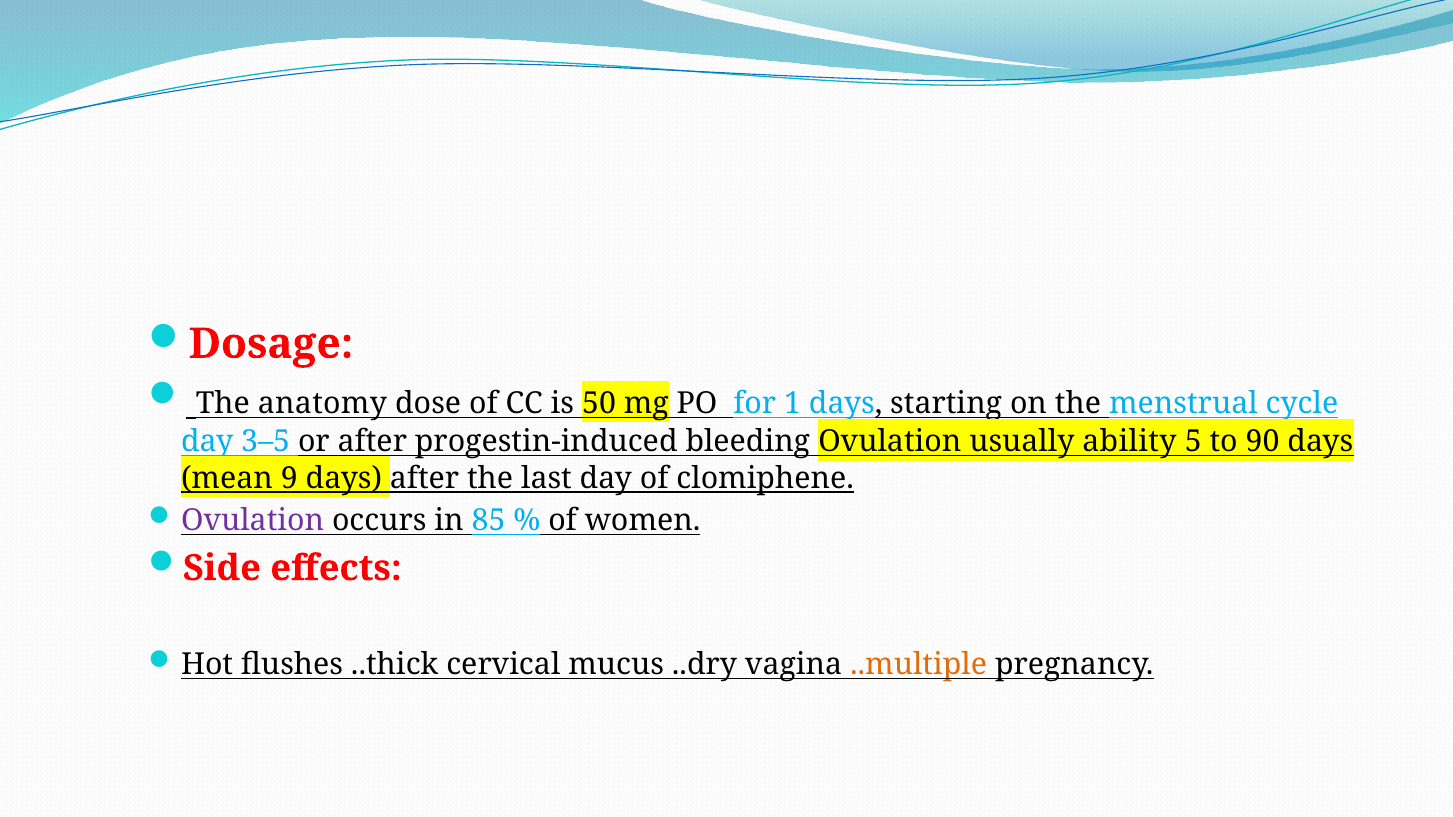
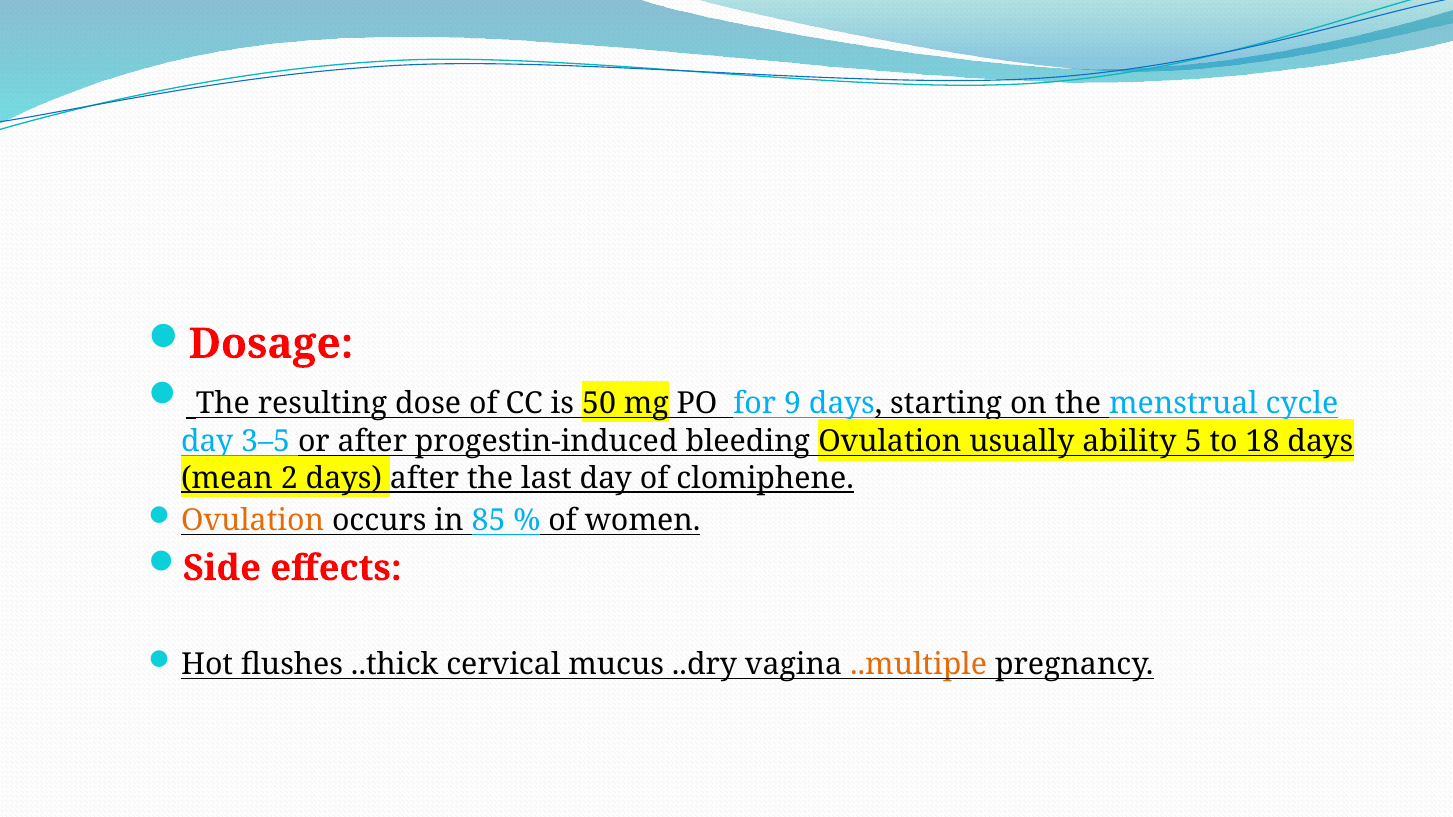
anatomy: anatomy -> resulting
1: 1 -> 9
90: 90 -> 18
9: 9 -> 2
Ovulation at (253, 521) colour: purple -> orange
